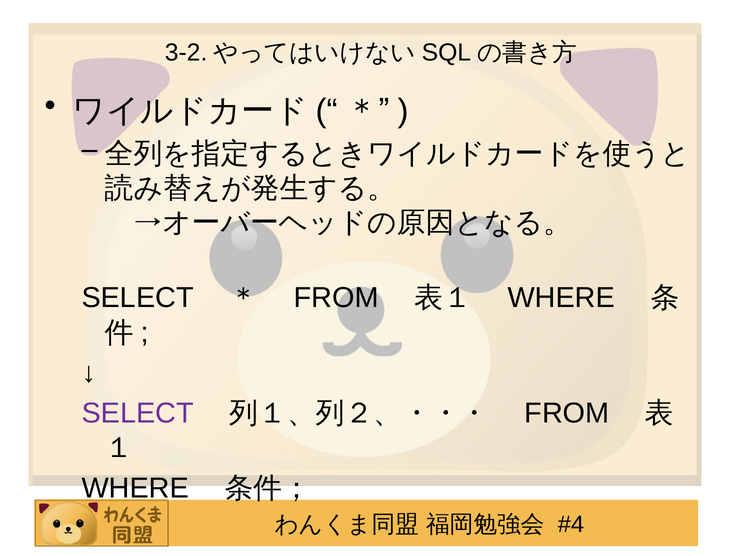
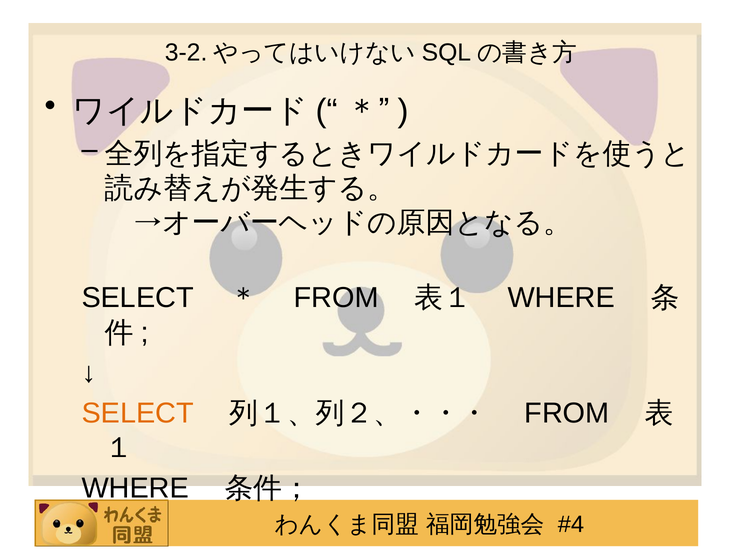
SELECT at (138, 414) colour: purple -> orange
